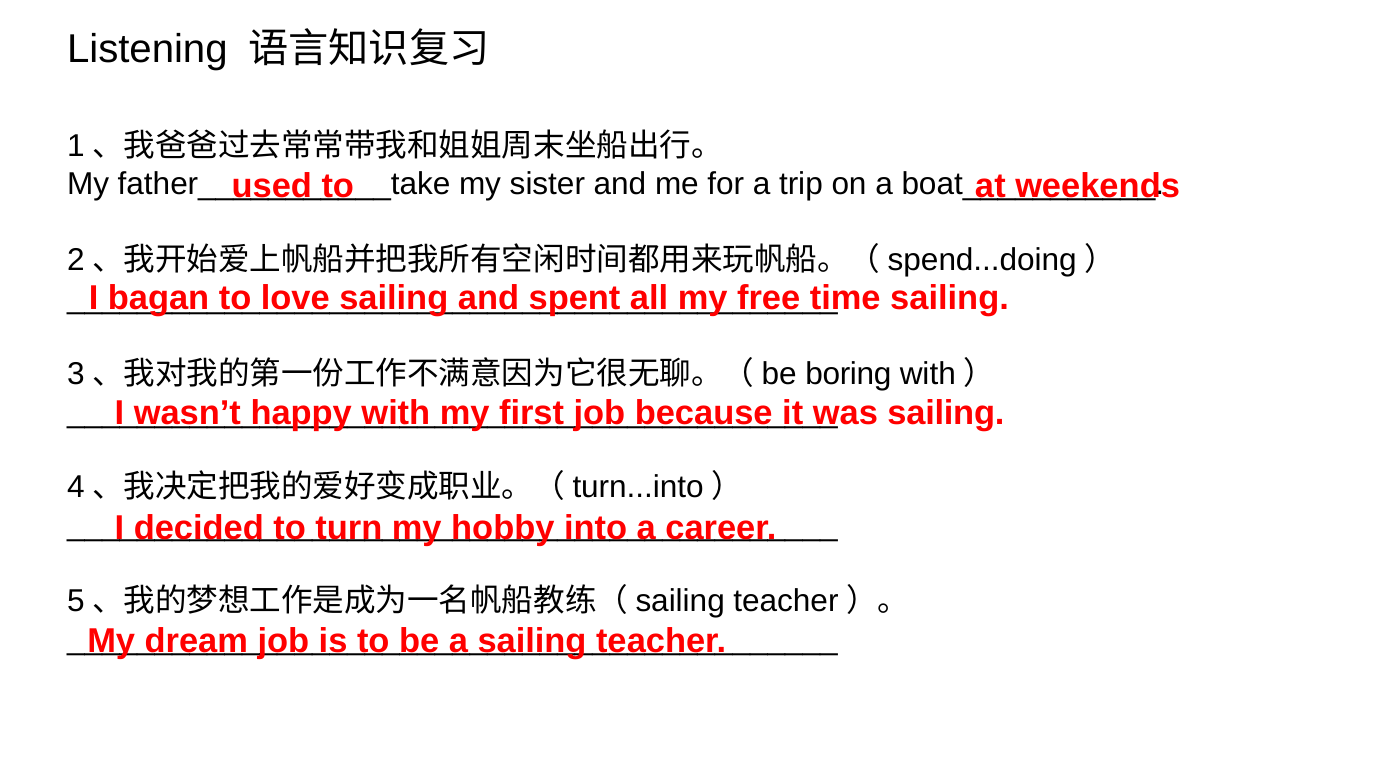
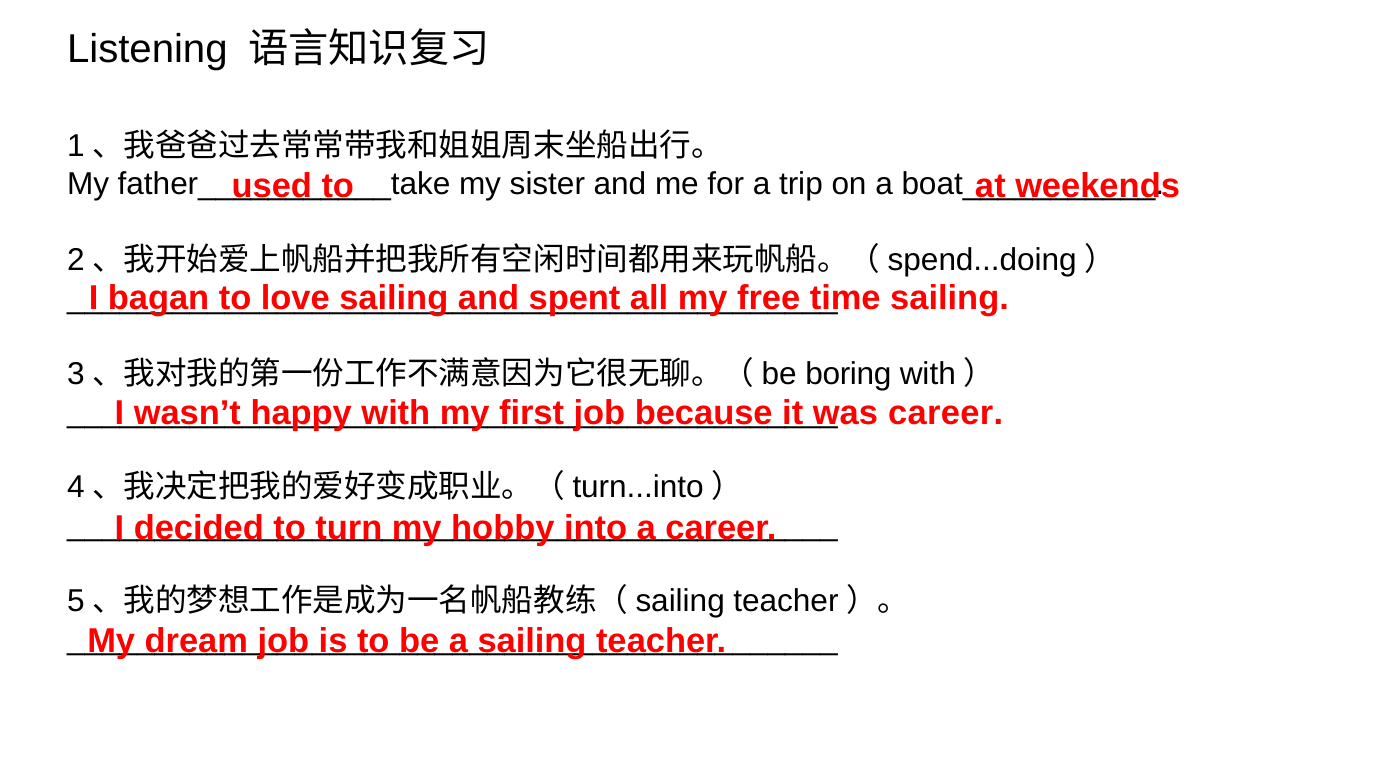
was sailing: sailing -> career
